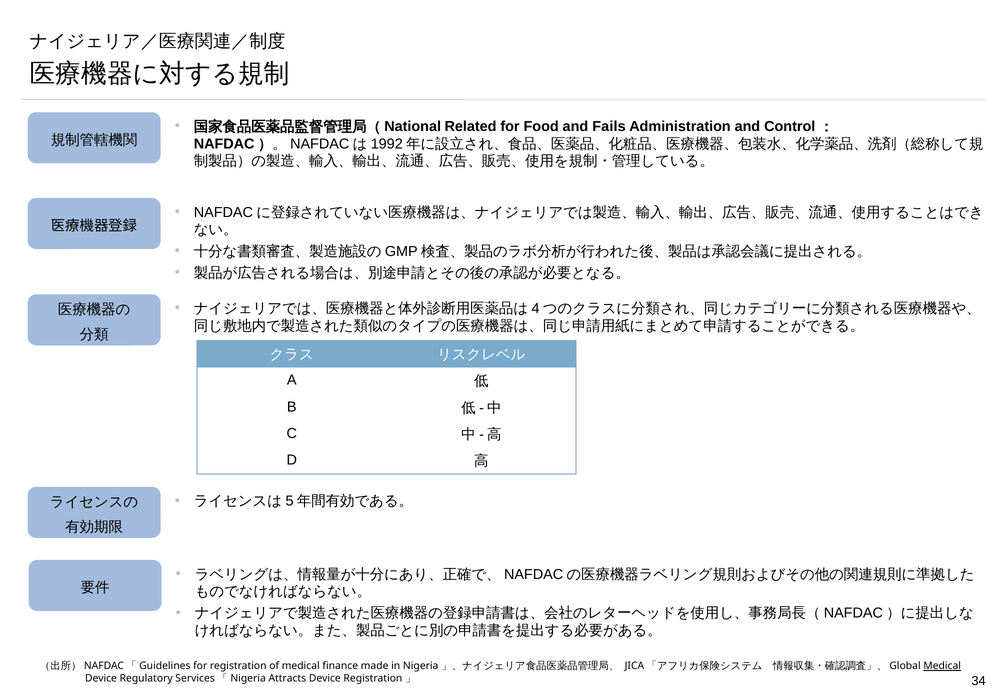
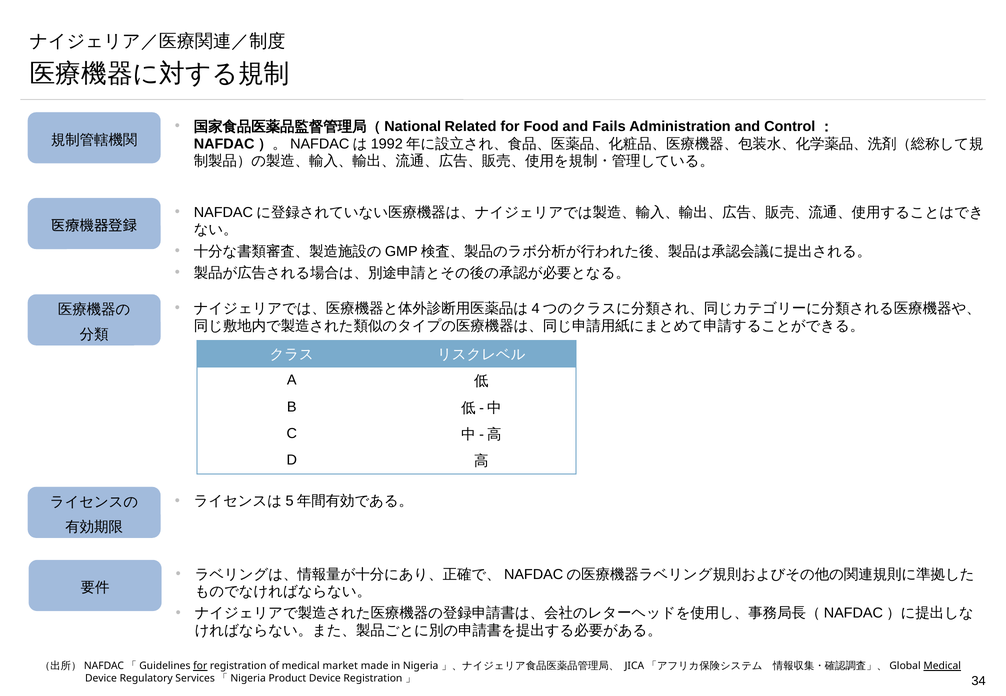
for at (200, 666) underline: none -> present
finance: finance -> market
Attracts: Attracts -> Product
